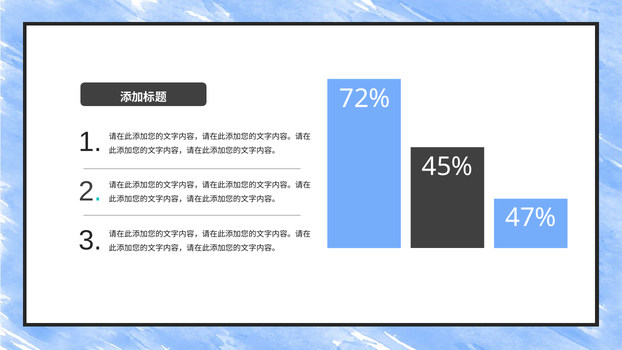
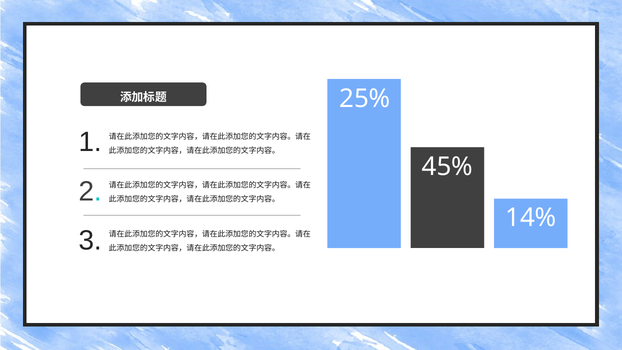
72%: 72% -> 25%
47%: 47% -> 14%
